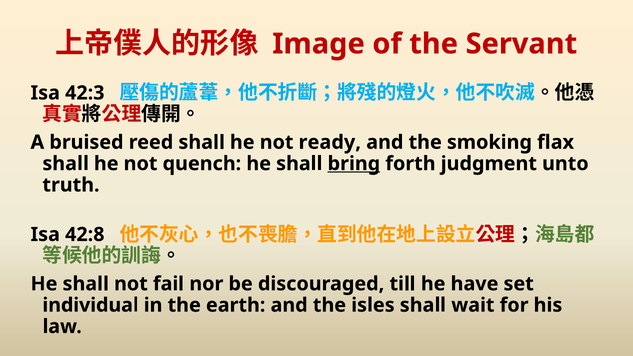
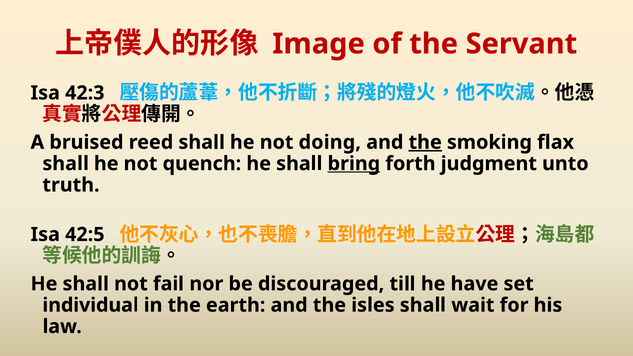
ready: ready -> doing
the at (425, 142) underline: none -> present
42:8: 42:8 -> 42:5
